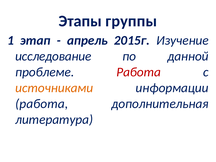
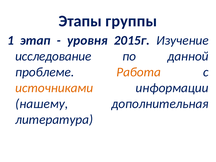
апрель: апрель -> уровня
Работа at (139, 72) colour: red -> orange
работа at (42, 104): работа -> нашему
